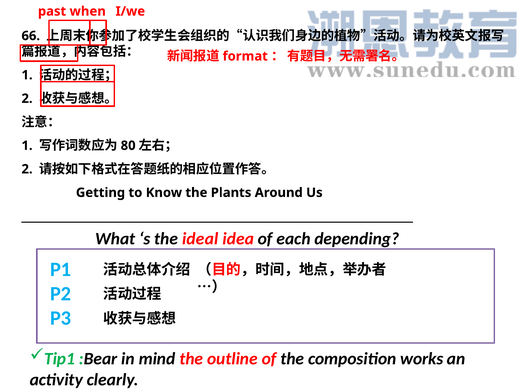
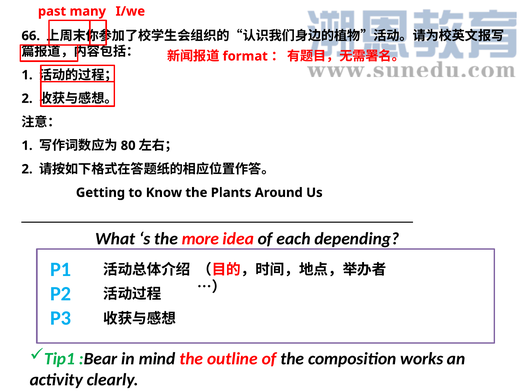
when: when -> many
ideal: ideal -> more
